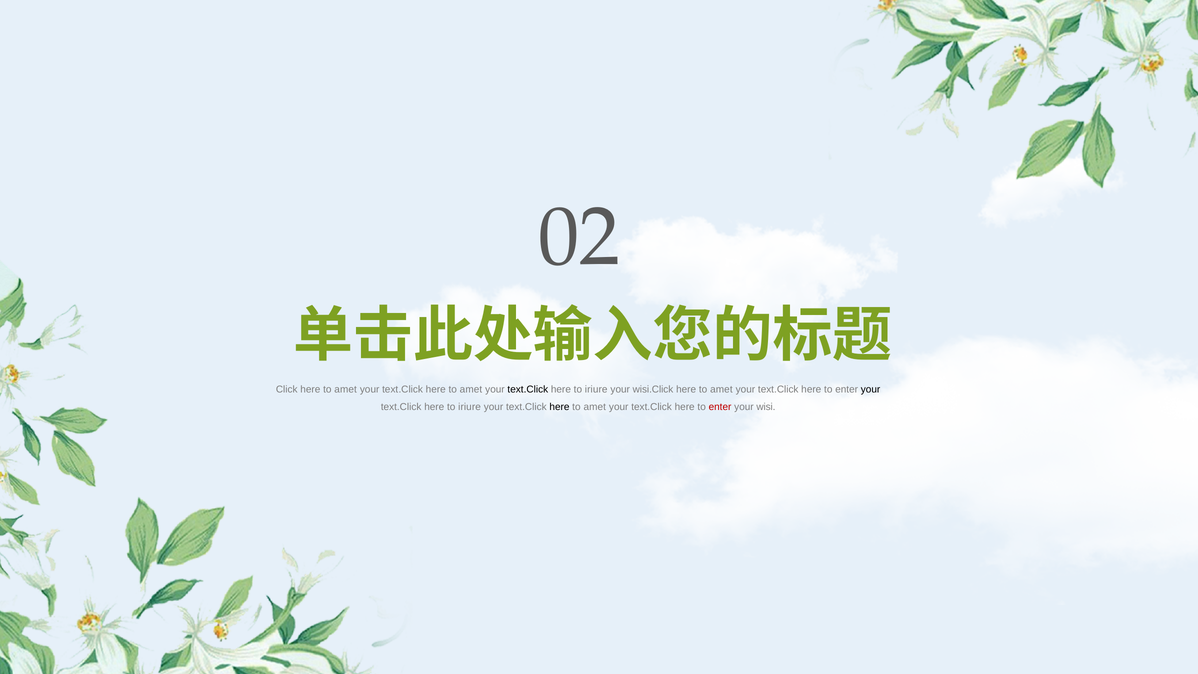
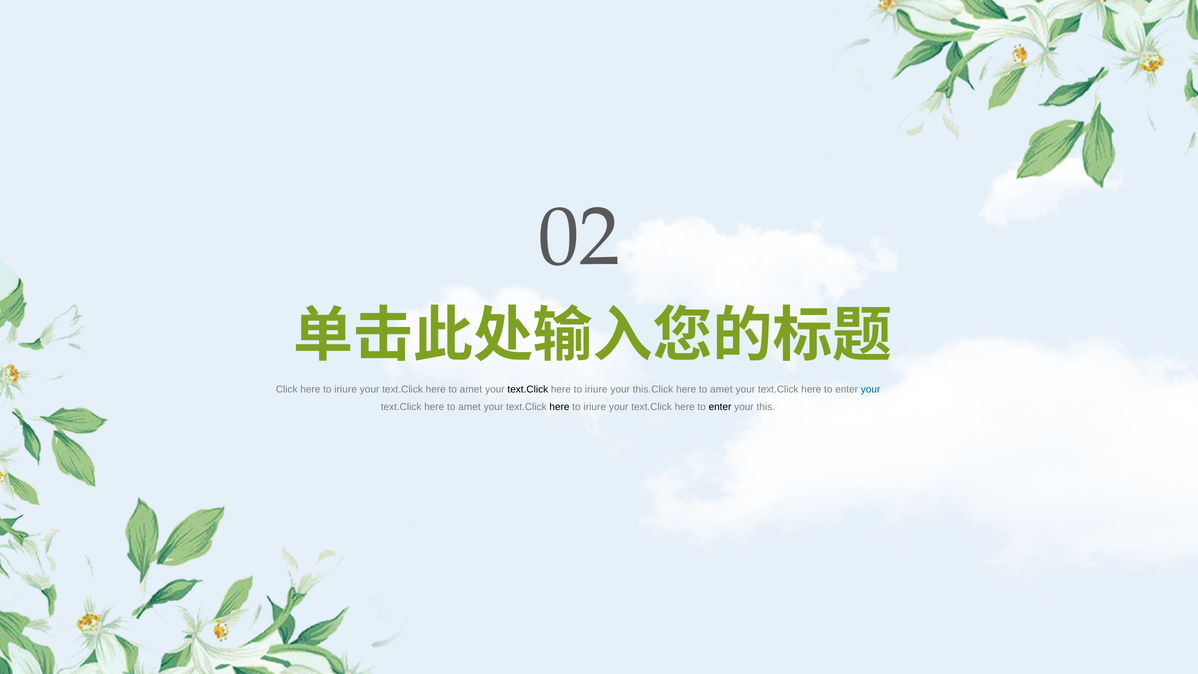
Click here to amet: amet -> iriure
wisi.Click: wisi.Click -> this.Click
your at (871, 389) colour: black -> blue
iriure at (470, 407): iriure -> amet
amet at (595, 407): amet -> iriure
enter at (720, 407) colour: red -> black
wisi: wisi -> this
